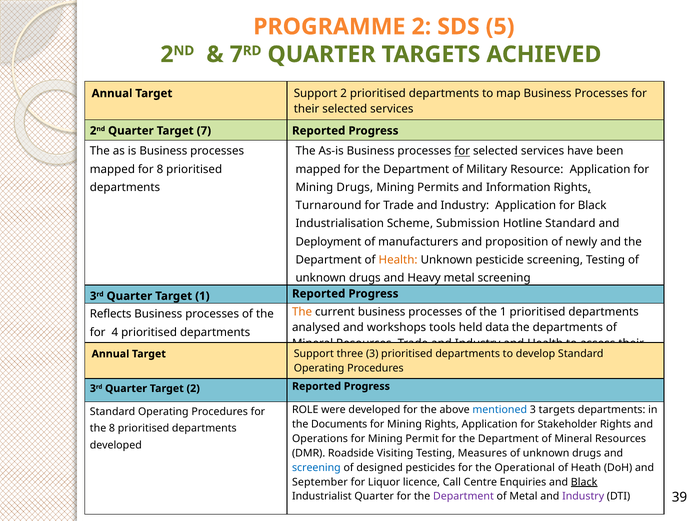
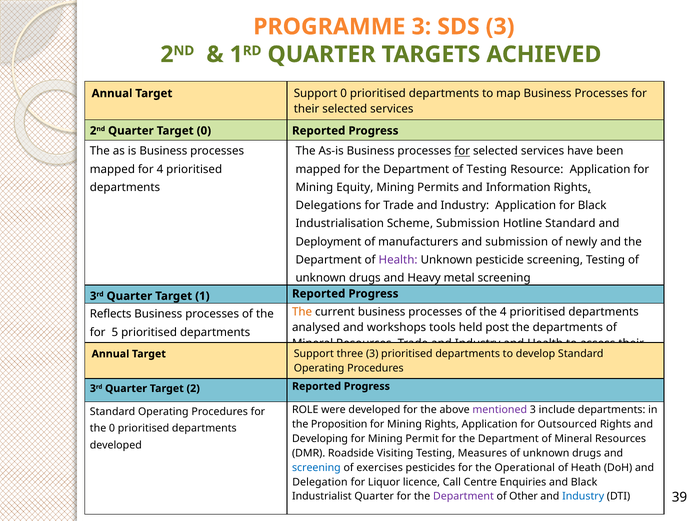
PROGRAMME 2: 2 -> 3
SDS 5: 5 -> 3
7 at (236, 54): 7 -> 1
Support 2: 2 -> 0
Target 7: 7 -> 0
for 8: 8 -> 4
of Military: Military -> Testing
Mining Drugs: Drugs -> Equity
Turnaround: Turnaround -> Delegations
and proposition: proposition -> submission
Health at (398, 260) colour: orange -> purple
the 1: 1 -> 4
data: data -> post
4: 4 -> 5
mentioned colour: blue -> purple
3 targets: targets -> include
Documents: Documents -> Proposition
Stakeholder: Stakeholder -> Outsourced
the 8: 8 -> 0
Operations: Operations -> Developing
designed: designed -> exercises
September: September -> Delegation
Black at (584, 482) underline: present -> none
of Metal: Metal -> Other
Industry at (583, 496) colour: purple -> blue
